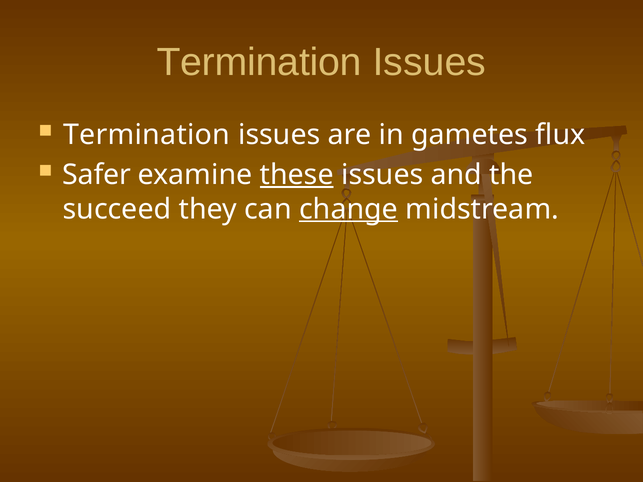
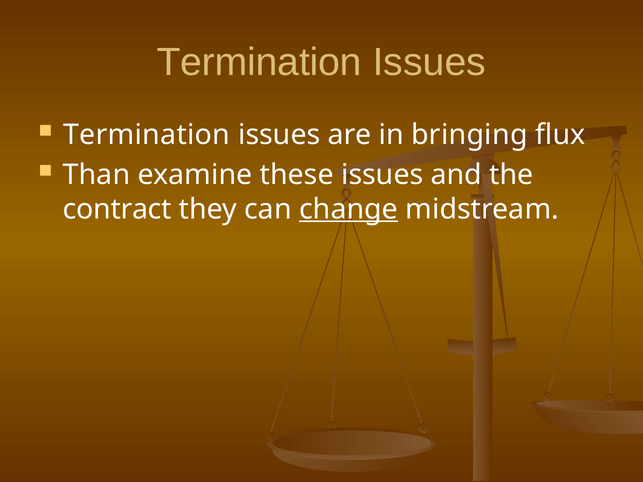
gametes: gametes -> bringing
Safer: Safer -> Than
these underline: present -> none
succeed: succeed -> contract
